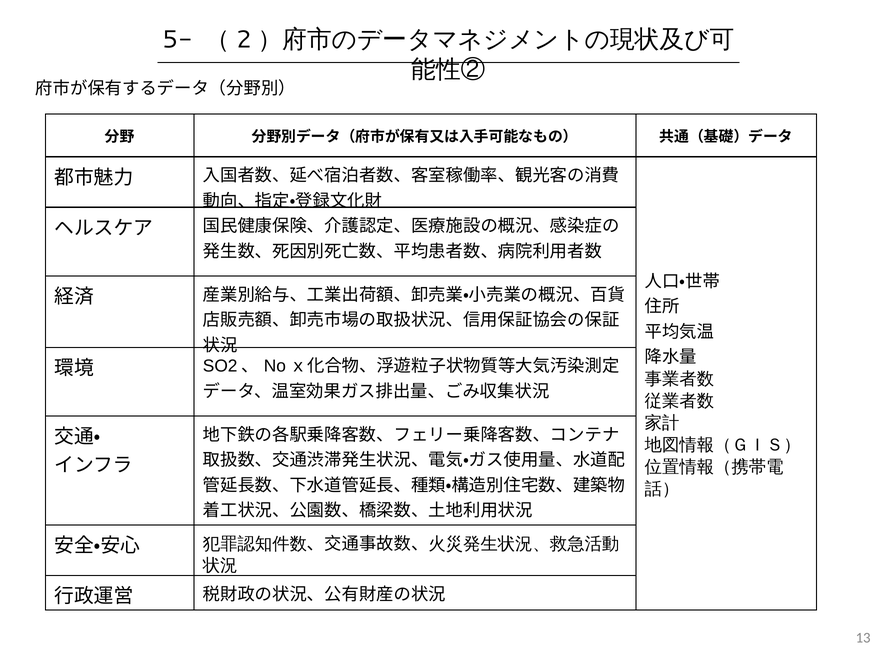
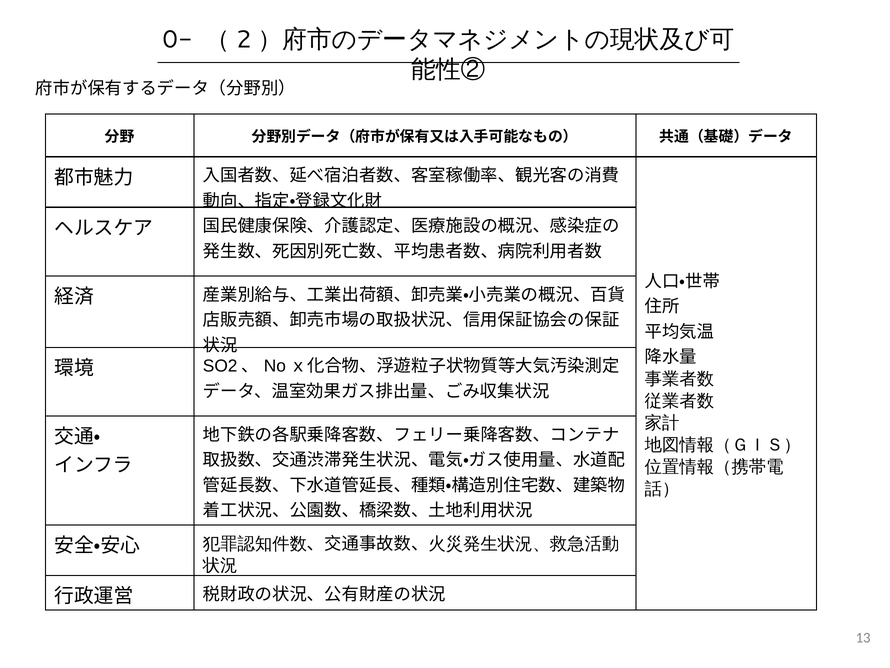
5-: 5- -> 0-
